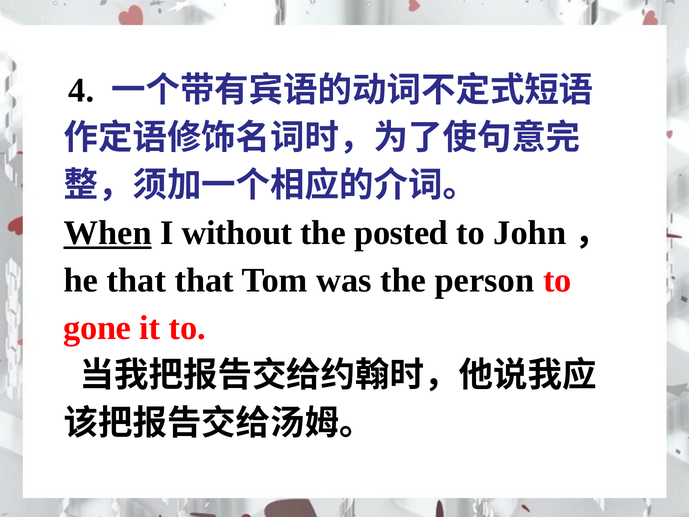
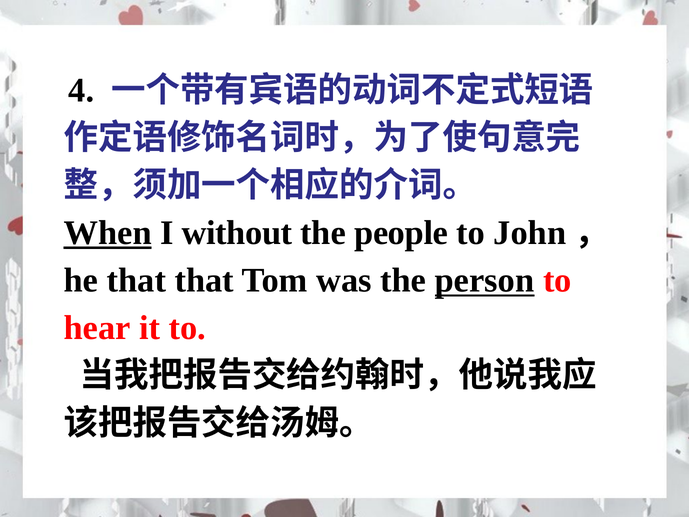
posted: posted -> people
person underline: none -> present
gone: gone -> hear
